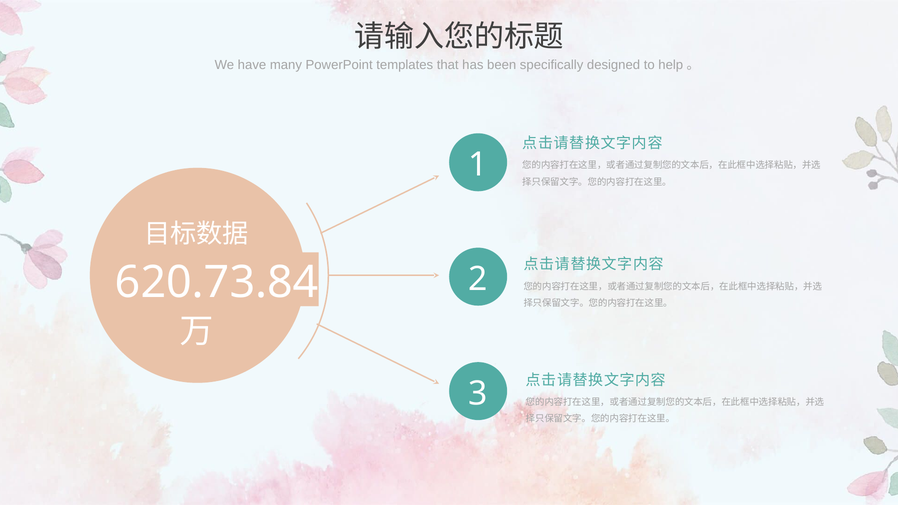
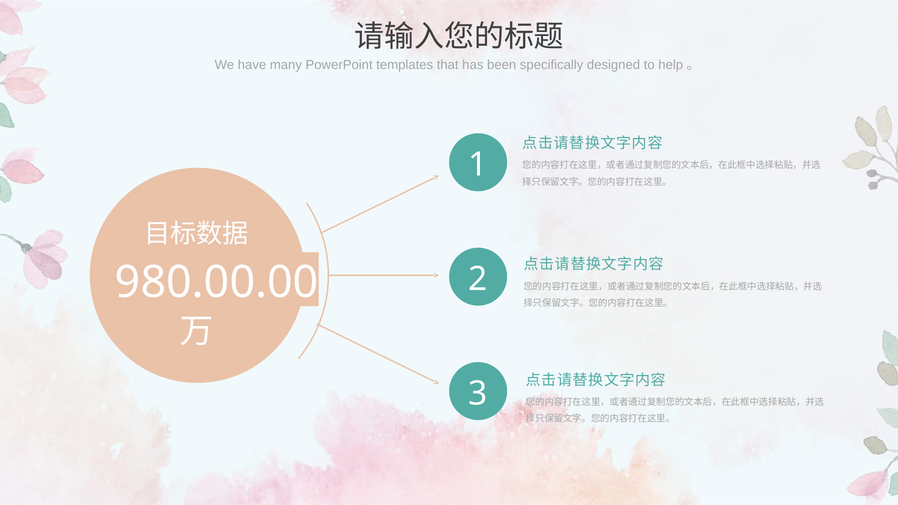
620.73.84: 620.73.84 -> 980.00.00
